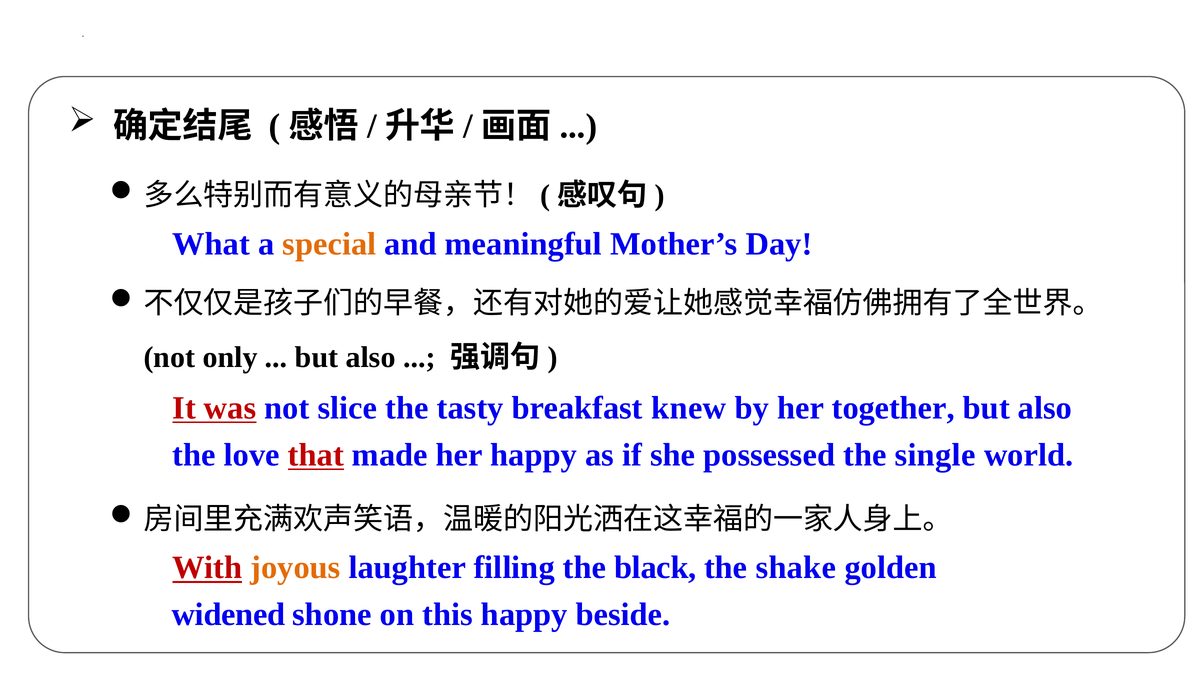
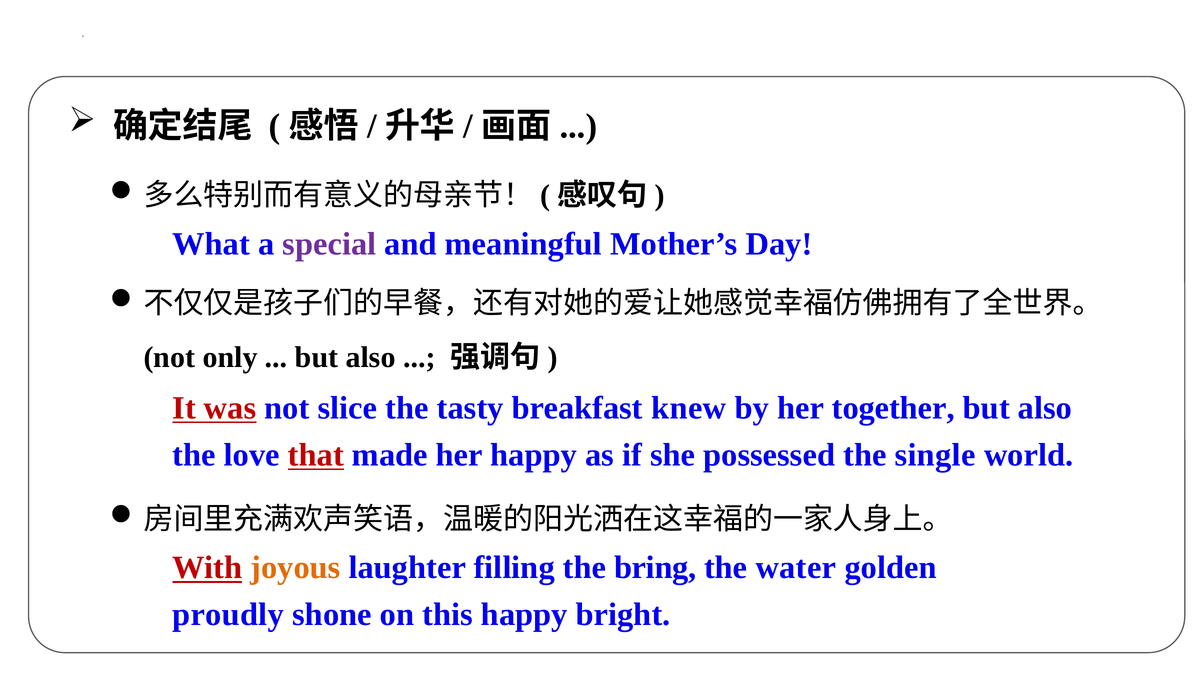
special colour: orange -> purple
black: black -> bring
shake: shake -> water
widened: widened -> proudly
beside: beside -> bright
